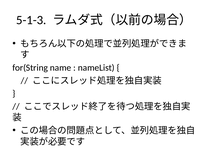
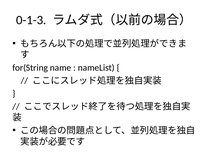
5-1-3: 5-1-3 -> 0-1-3
